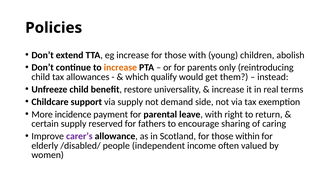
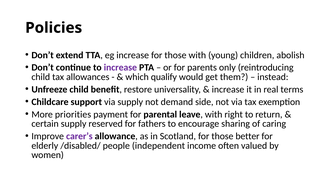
increase at (120, 68) colour: orange -> purple
incidence: incidence -> priorities
within: within -> better
